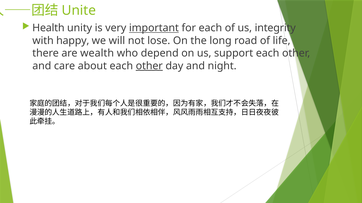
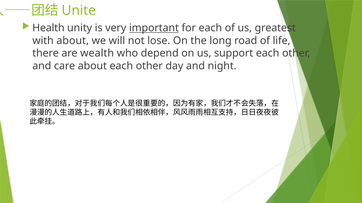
integrity: integrity -> greatest
with happy: happy -> about
other at (149, 66) underline: present -> none
